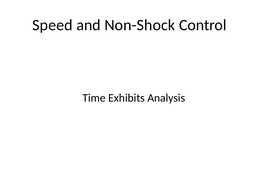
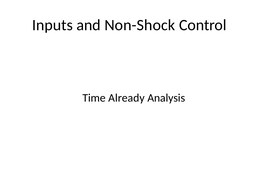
Speed: Speed -> Inputs
Exhibits: Exhibits -> Already
